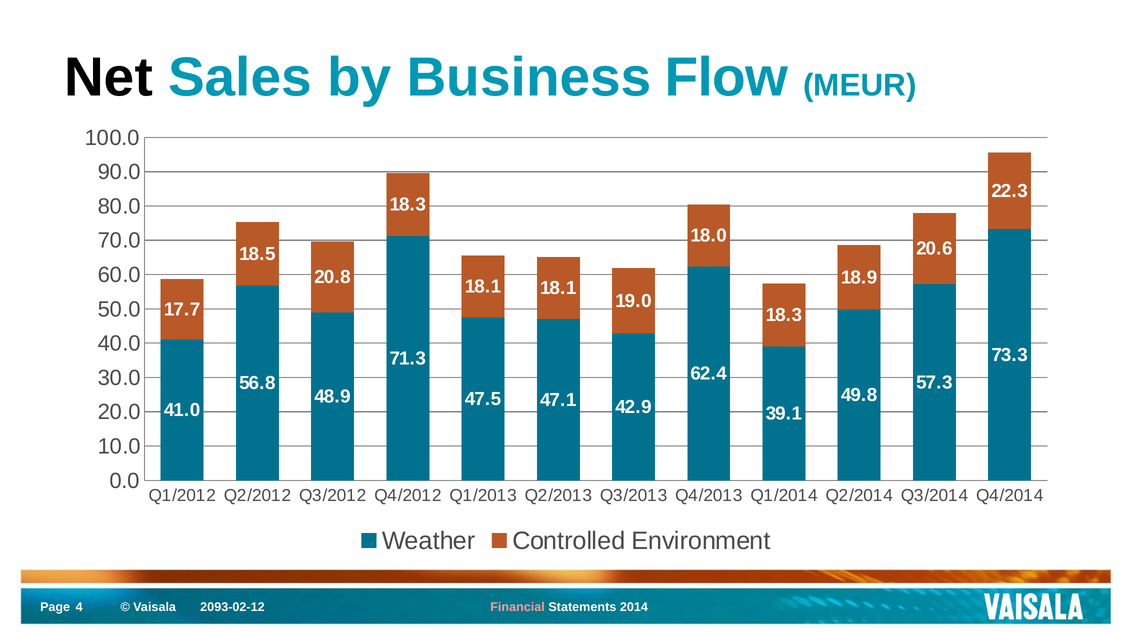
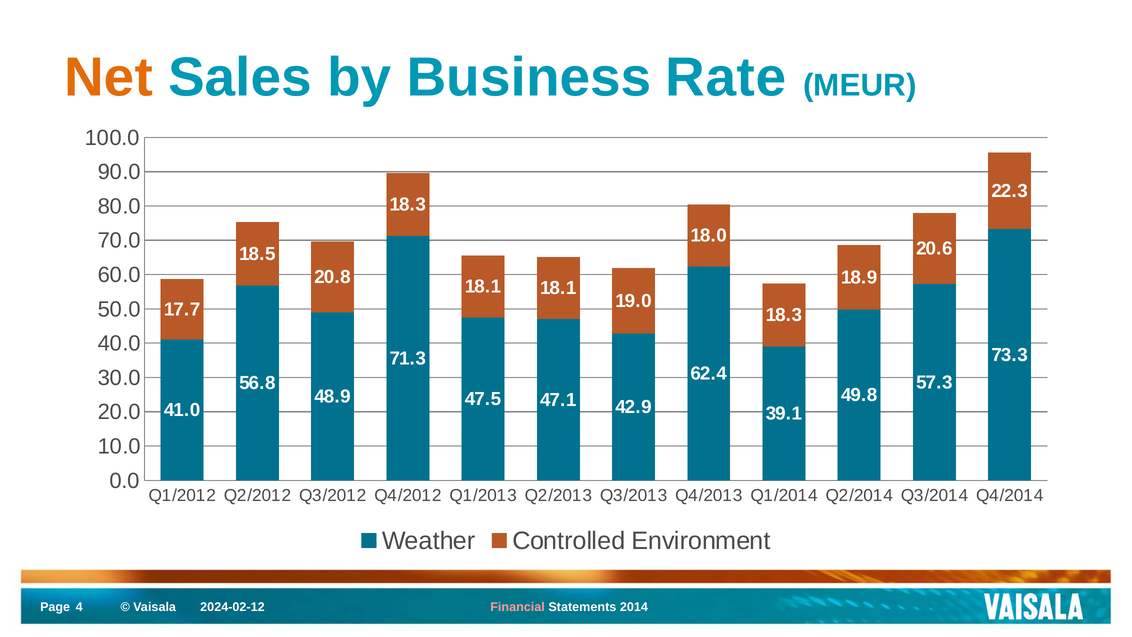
Net colour: black -> orange
Flow: Flow -> Rate
2093-02-12: 2093-02-12 -> 2024-02-12
